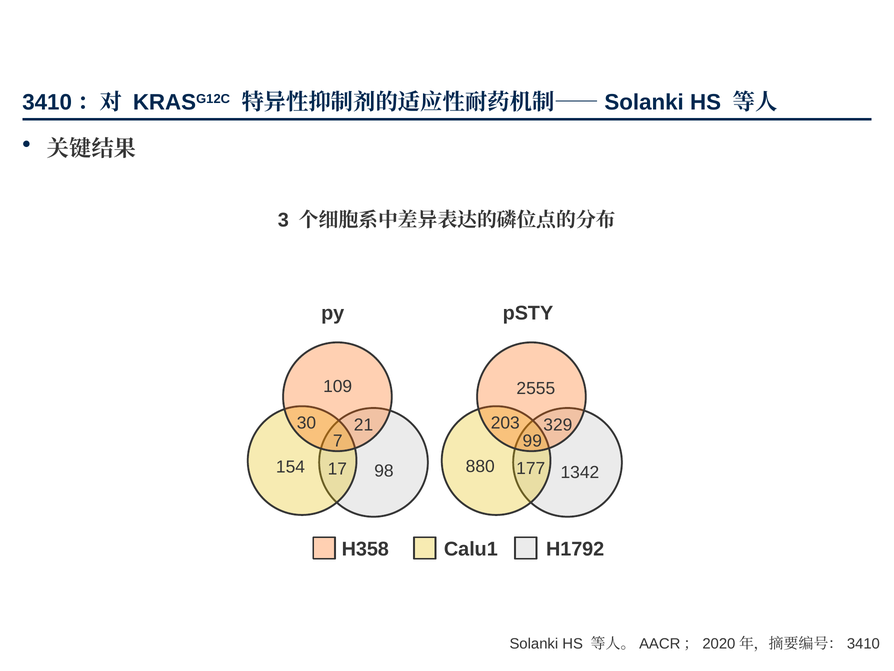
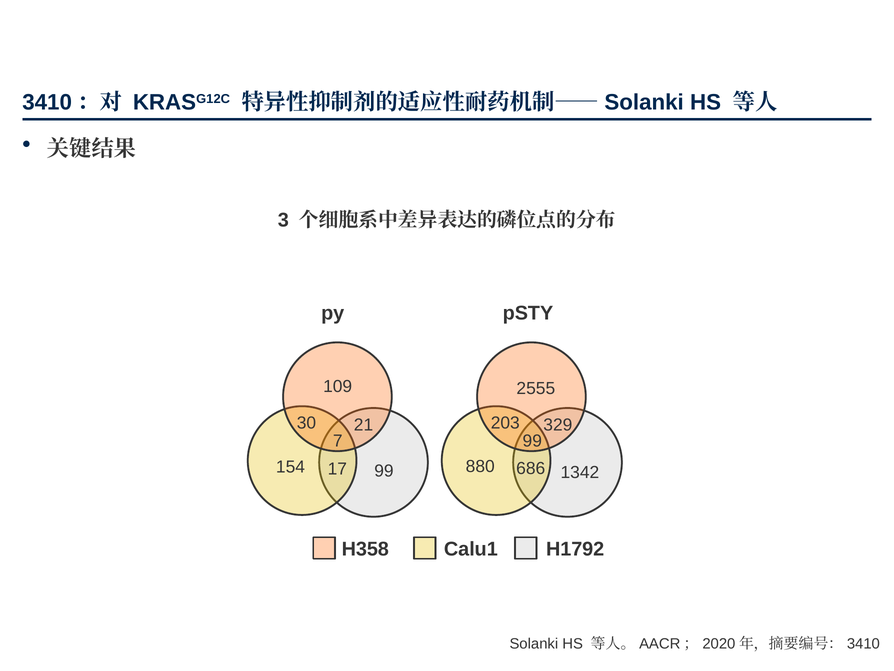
177: 177 -> 686
17 98: 98 -> 99
